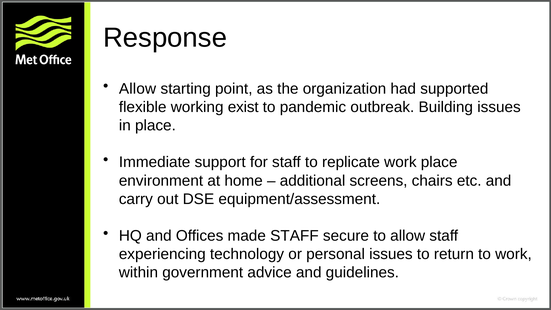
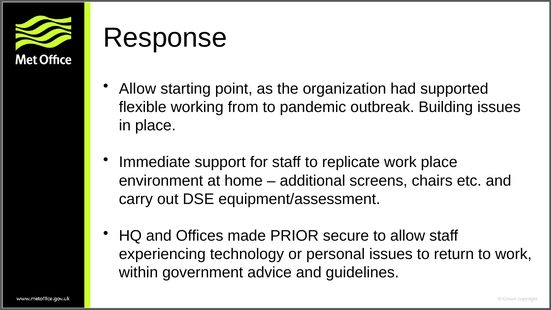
exist: exist -> from
made STAFF: STAFF -> PRIOR
